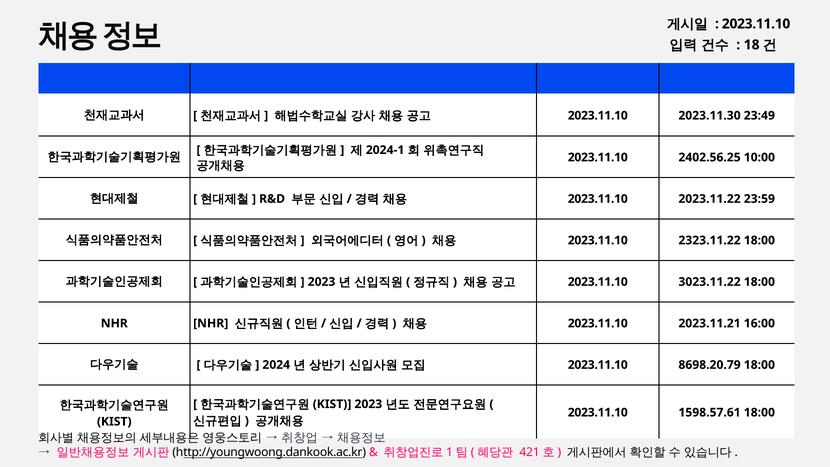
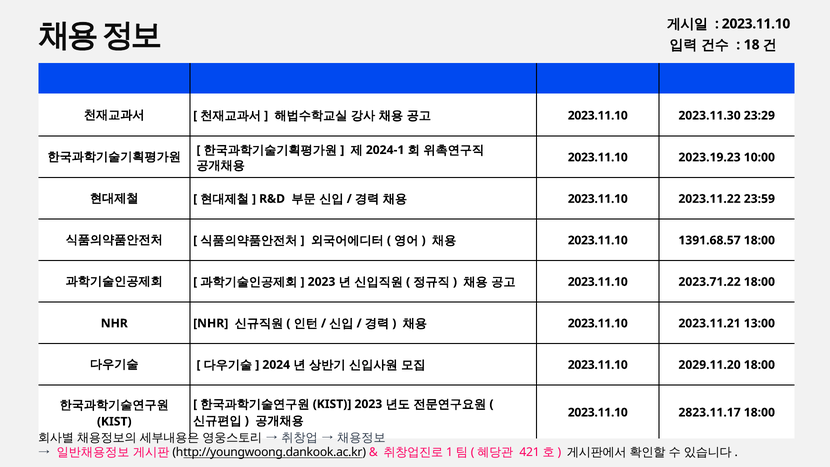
23:49: 23:49 -> 23:29
2402.56.25: 2402.56.25 -> 2023.19.23
2323.11.22: 2323.11.22 -> 1391.68.57
3023.11.22: 3023.11.22 -> 2023.71.22
16:00: 16:00 -> 13:00
8698.20.79: 8698.20.79 -> 2029.11.20
1598.57.61: 1598.57.61 -> 2823.11.17
